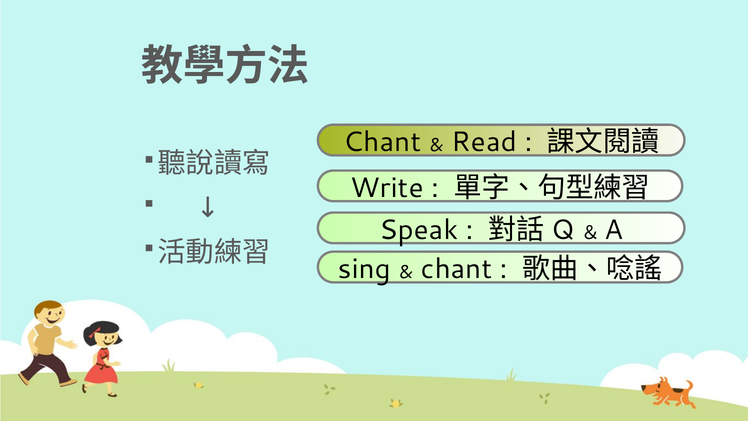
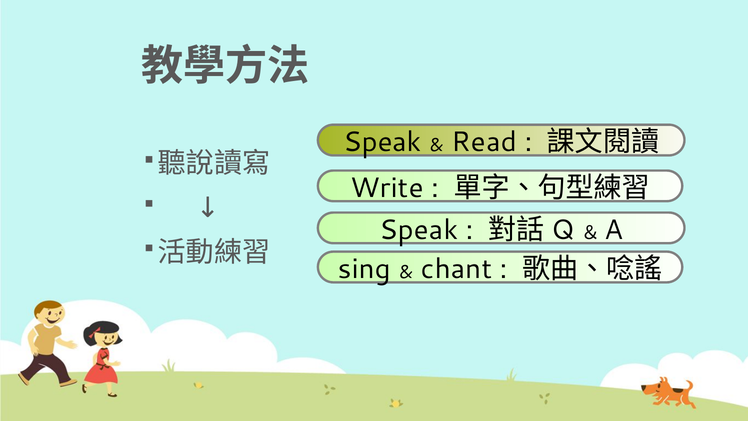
Chant at (382, 142): Chant -> Speak
